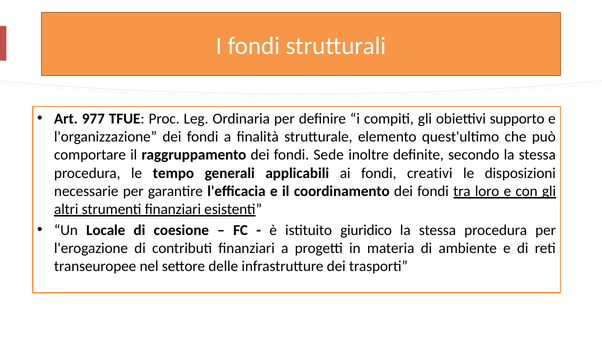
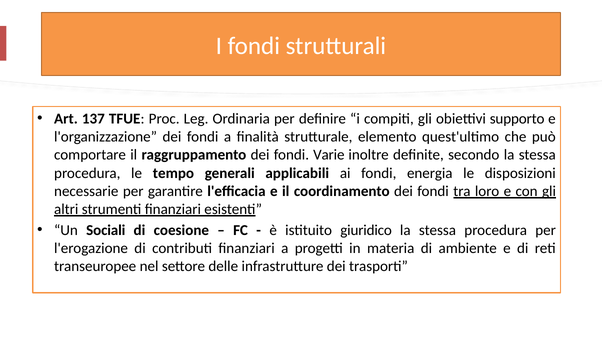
977: 977 -> 137
Sede: Sede -> Varie
creativi: creativi -> energia
Locale: Locale -> Sociali
